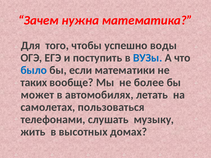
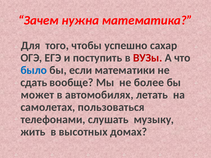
воды: воды -> сахар
ВУЗы colour: blue -> red
таких: таких -> сдать
